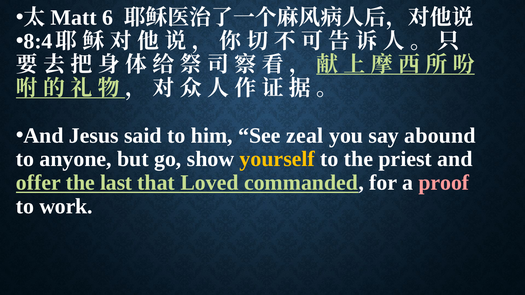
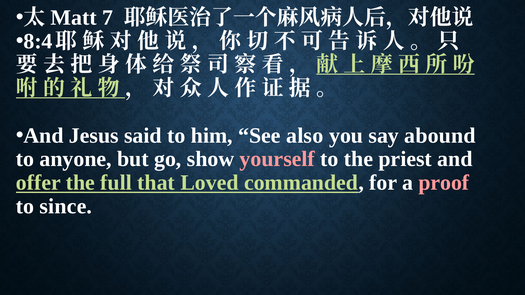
6: 6 -> 7
zeal: zeal -> also
yourself colour: yellow -> pink
last: last -> full
work: work -> since
